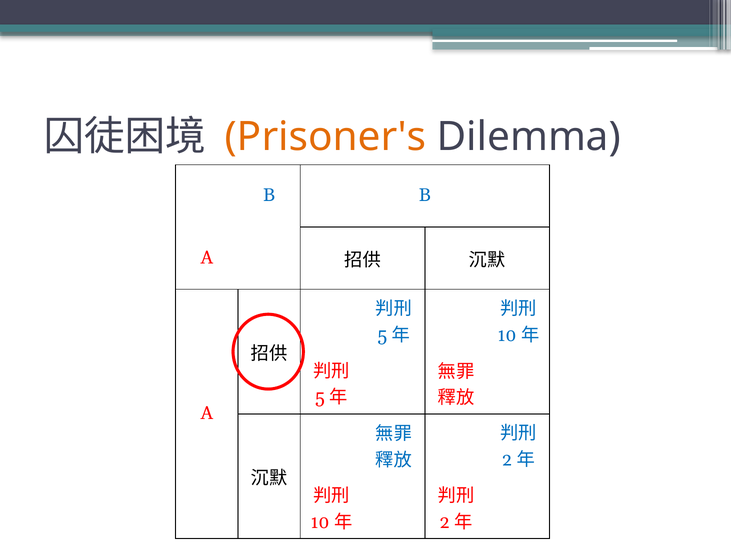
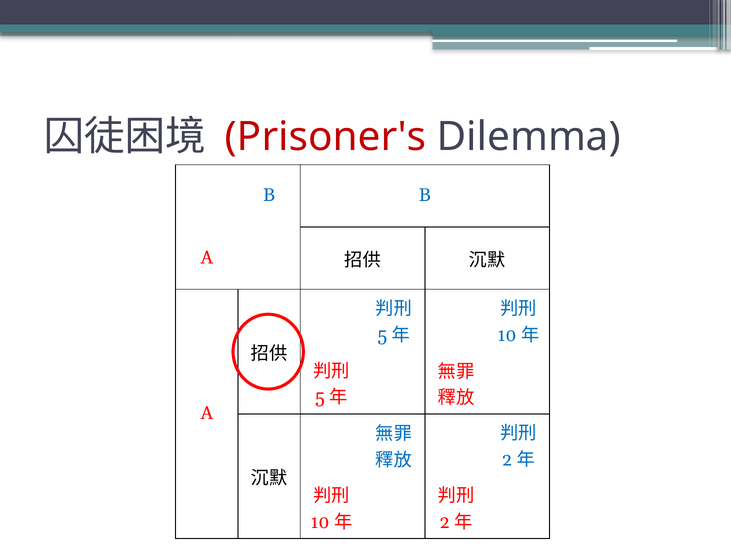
Prisoner's colour: orange -> red
